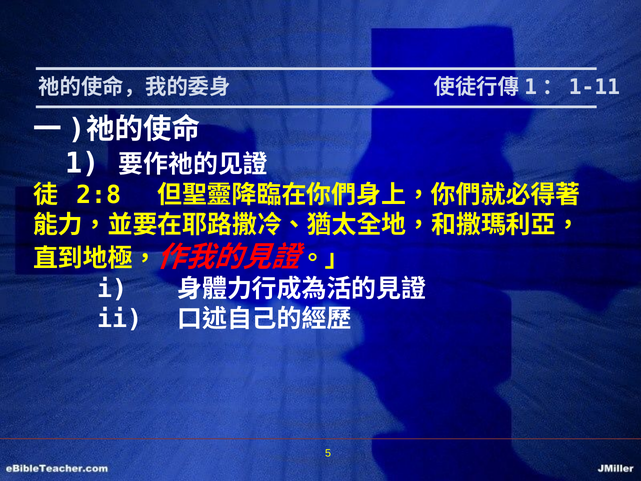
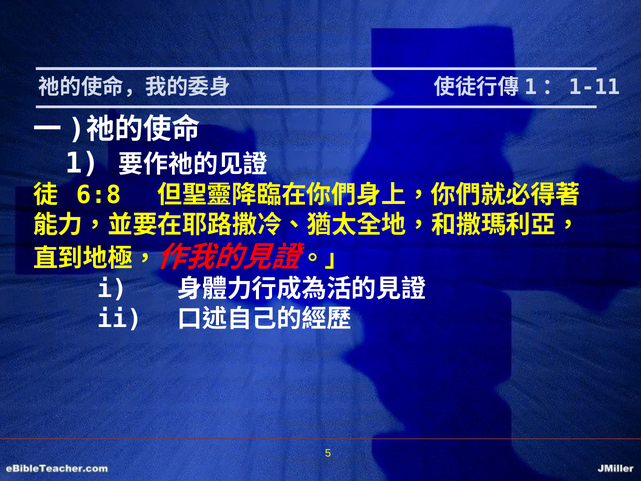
2:8: 2:8 -> 6:8
